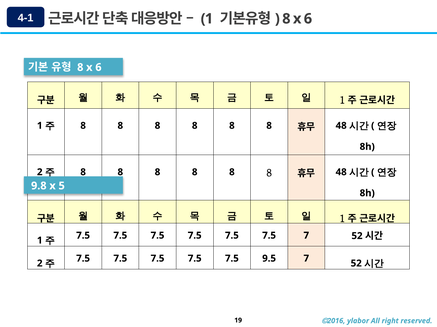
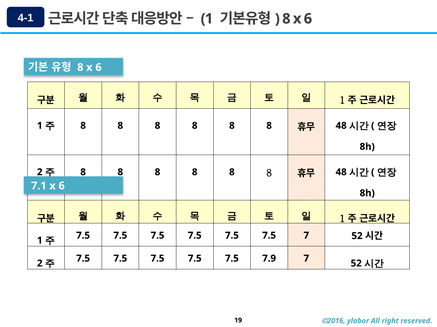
9.8: 9.8 -> 7.1
5 at (62, 186): 5 -> 6
9.5: 9.5 -> 7.9
